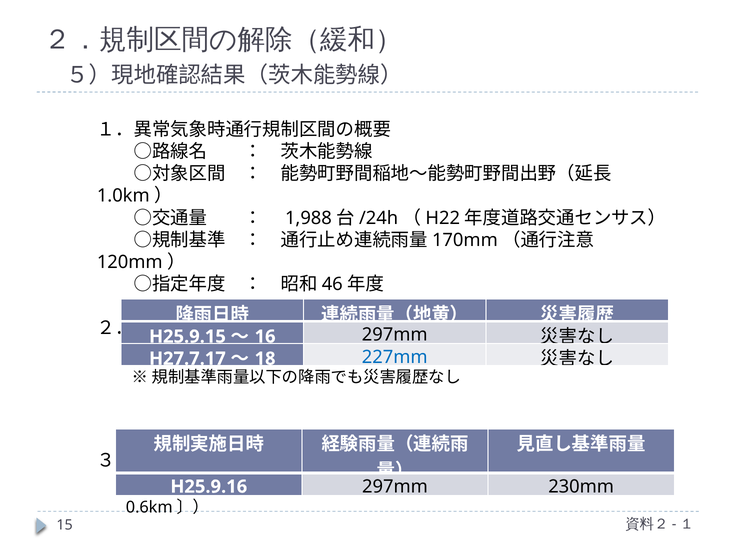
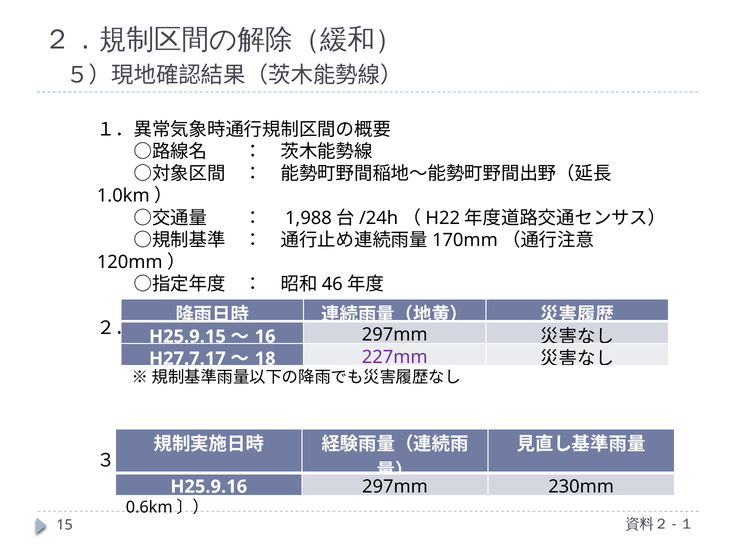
227mm colour: blue -> purple
